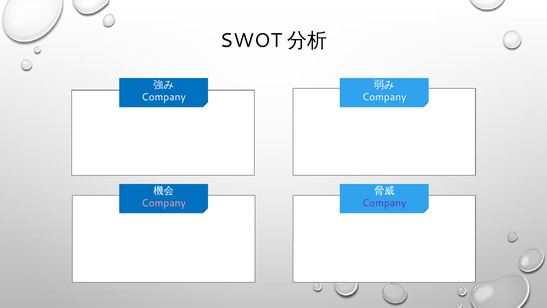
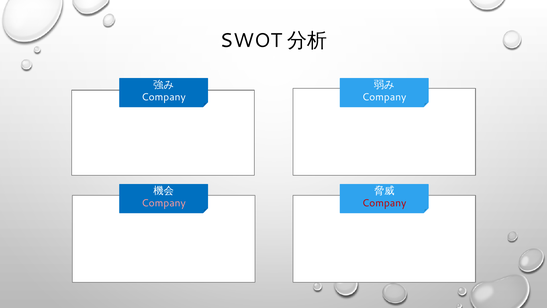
Company at (384, 203) colour: purple -> red
